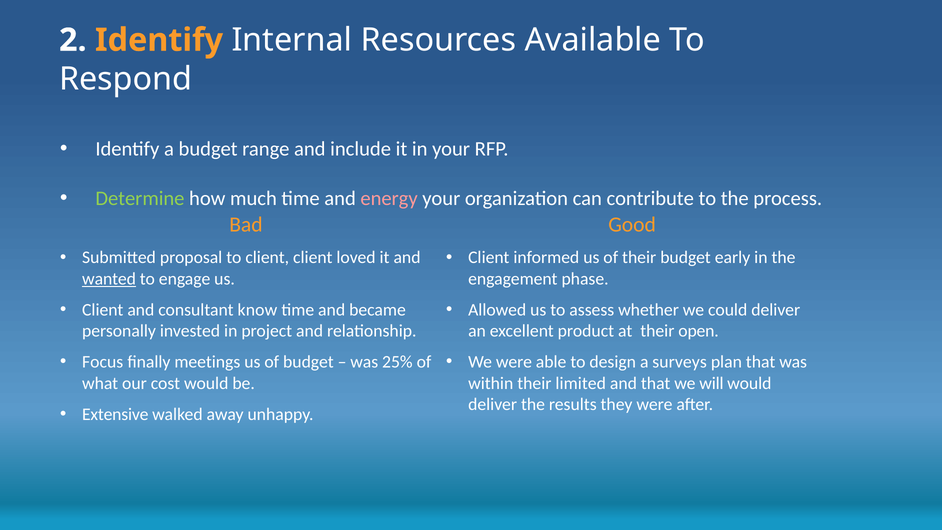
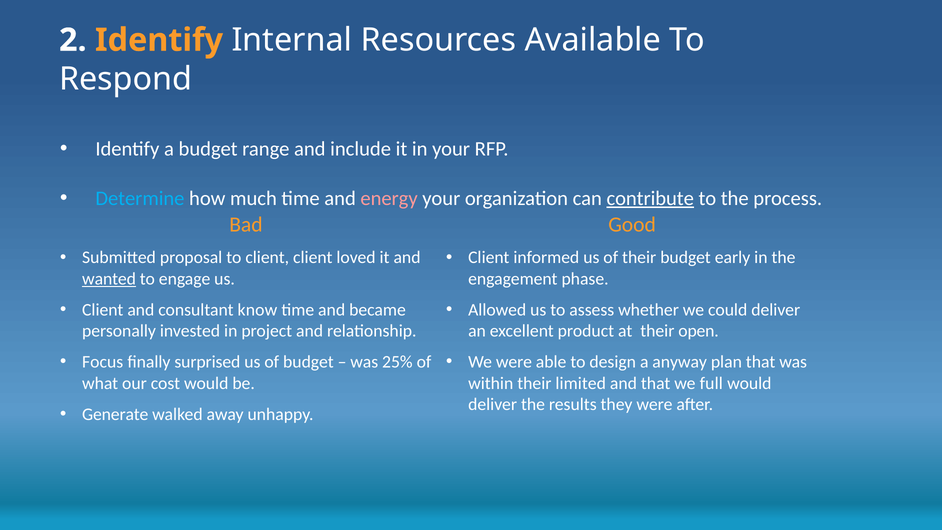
Determine colour: light green -> light blue
contribute underline: none -> present
meetings: meetings -> surprised
surveys: surveys -> anyway
will: will -> full
Extensive: Extensive -> Generate
